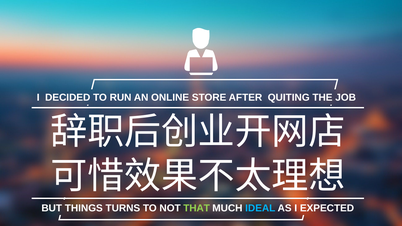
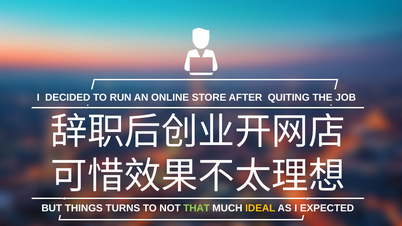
IDEAL colour: light blue -> yellow
